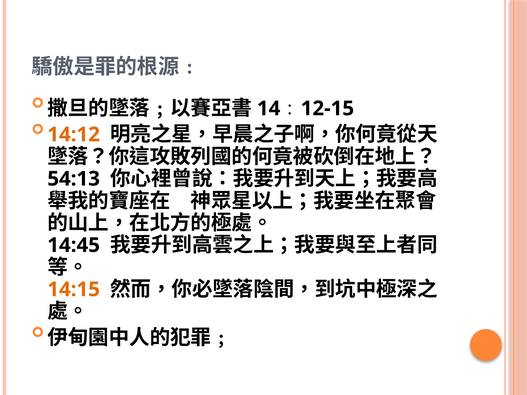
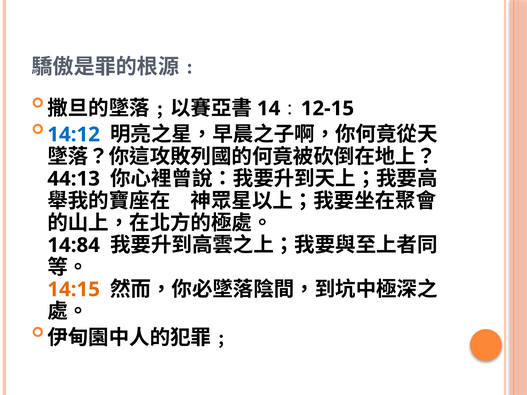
14:12 colour: orange -> blue
54:13: 54:13 -> 44:13
14:45: 14:45 -> 14:84
